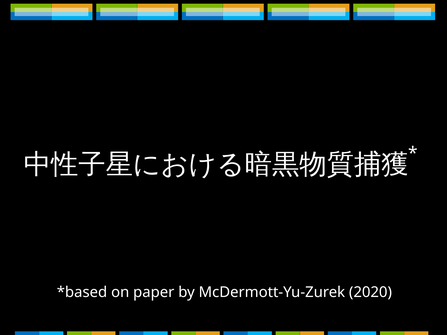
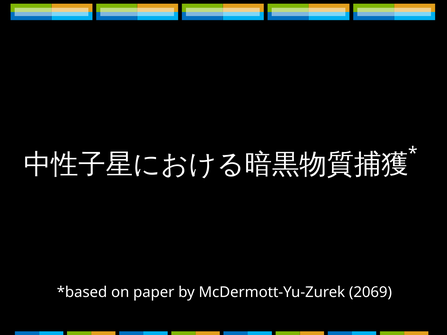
2020: 2020 -> 2069
